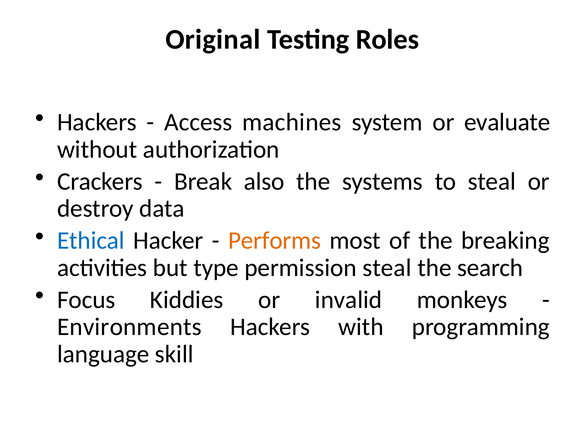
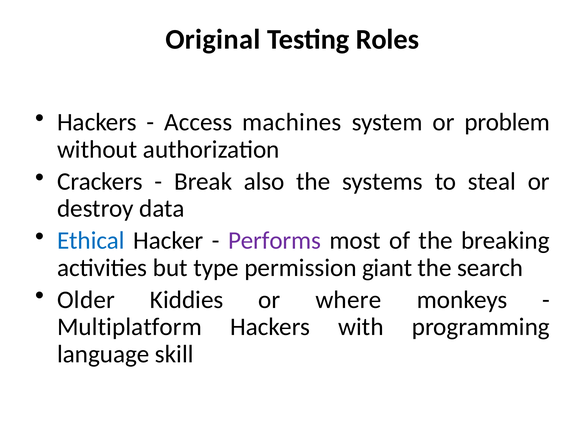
evaluate: evaluate -> problem
Performs colour: orange -> purple
permission steal: steal -> giant
Focus: Focus -> Older
invalid: invalid -> where
Environments: Environments -> Multiplatform
